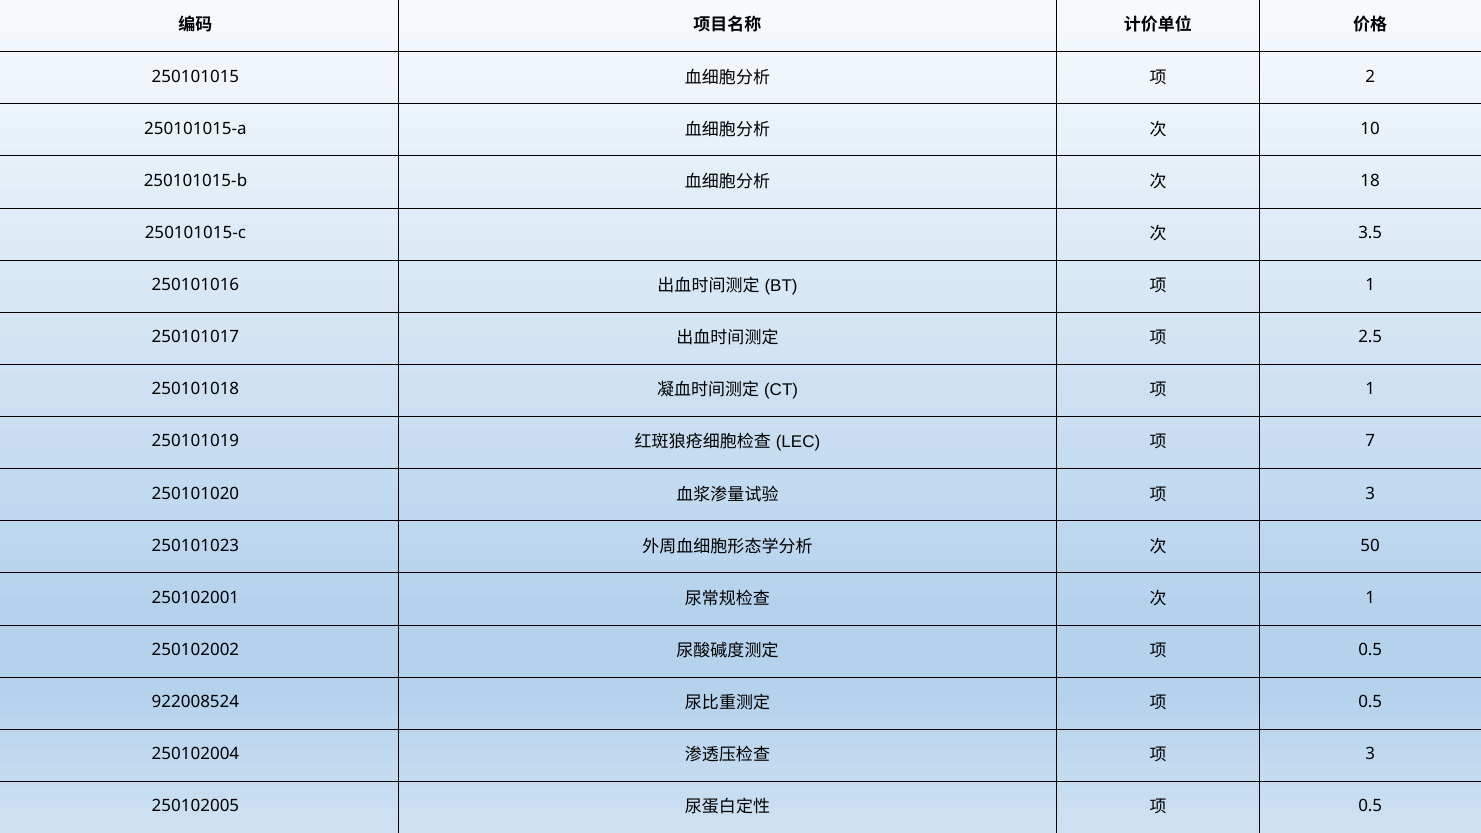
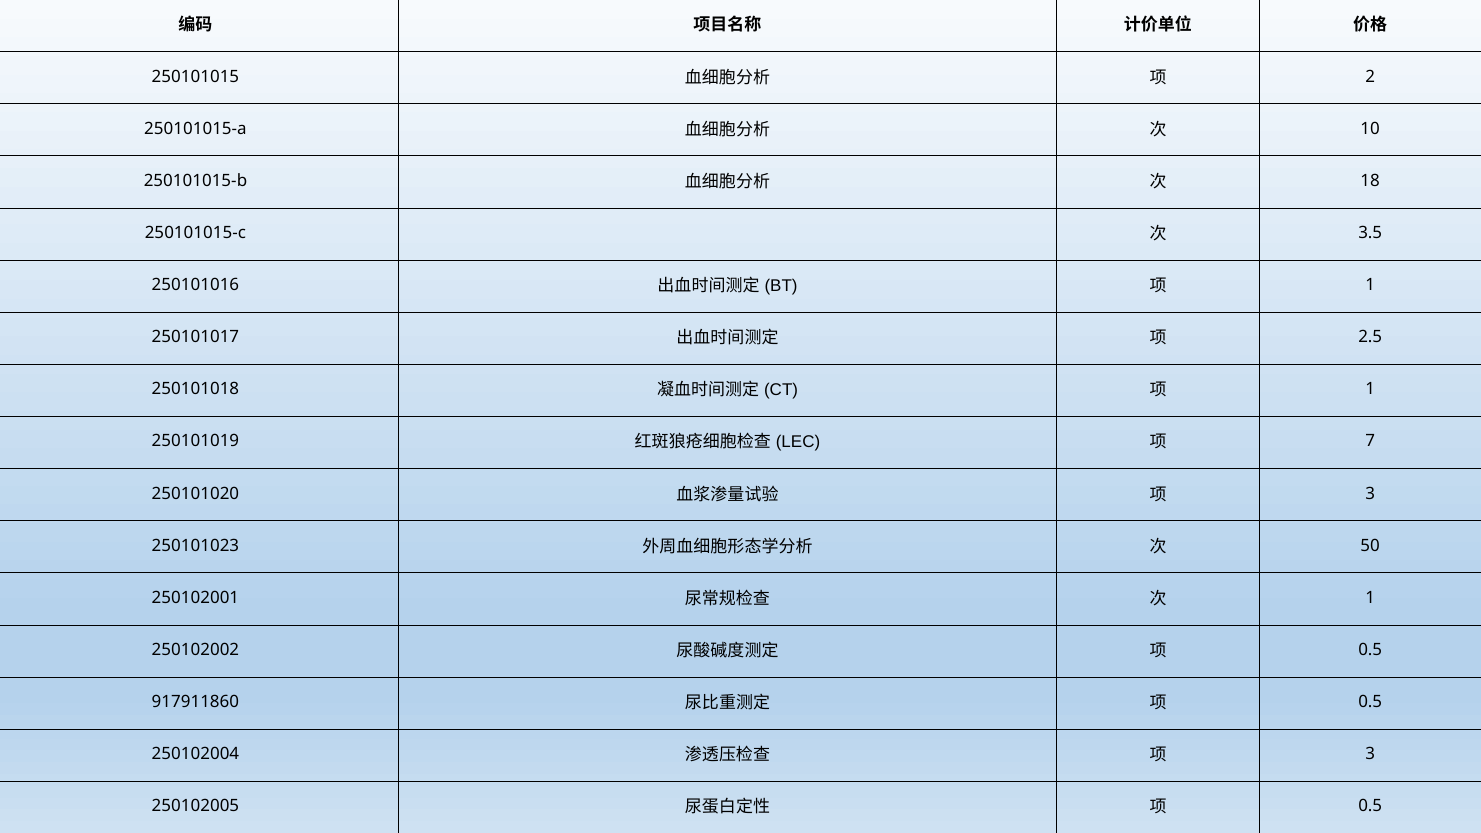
922008524: 922008524 -> 917911860
